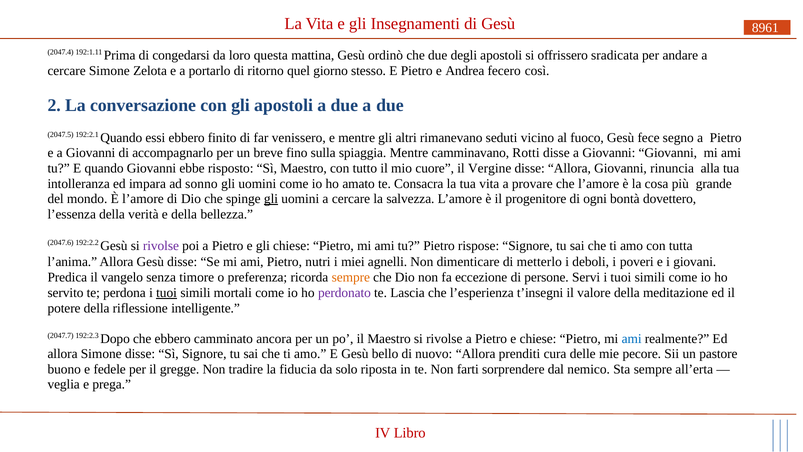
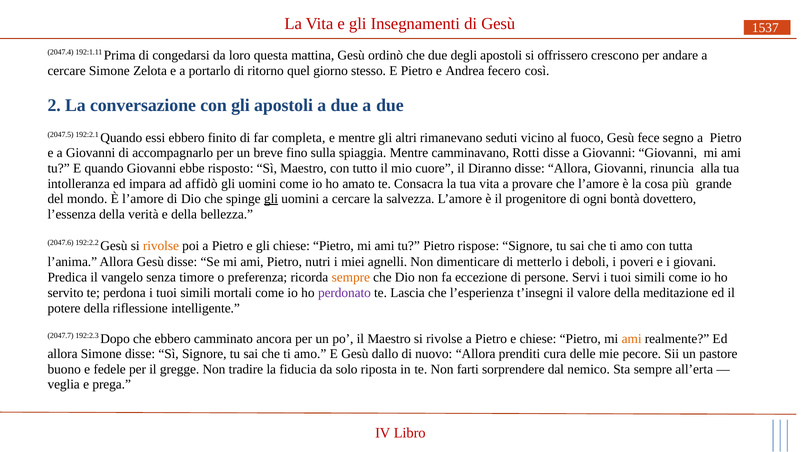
8961: 8961 -> 1537
sradicata: sradicata -> crescono
venissero: venissero -> completa
Vergine: Vergine -> Diranno
sonno: sonno -> affidò
rivolse at (161, 246) colour: purple -> orange
tuoi at (167, 293) underline: present -> none
ami at (632, 339) colour: blue -> orange
bello: bello -> dallo
